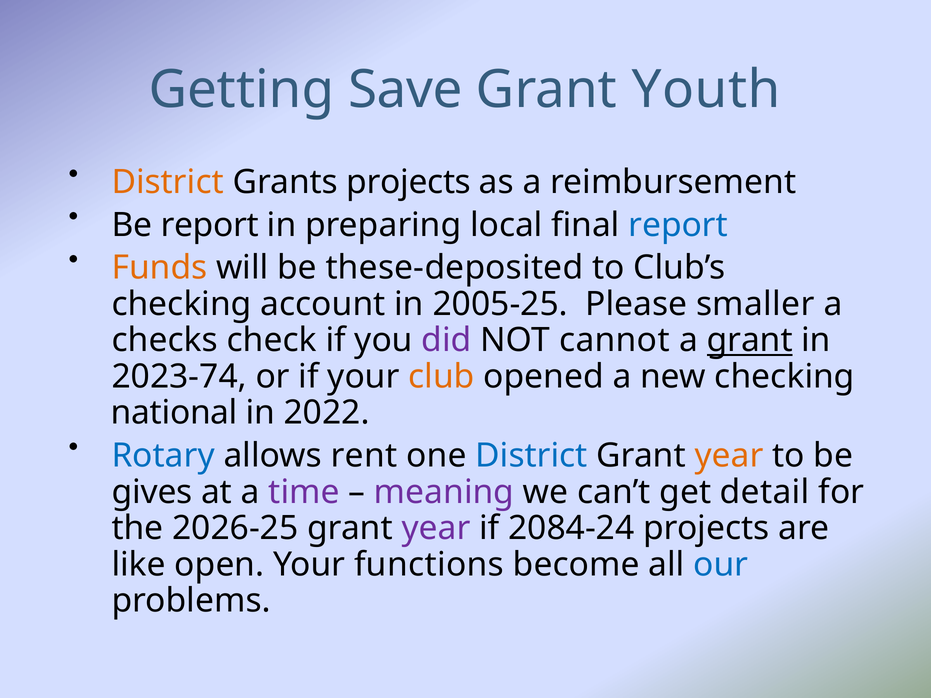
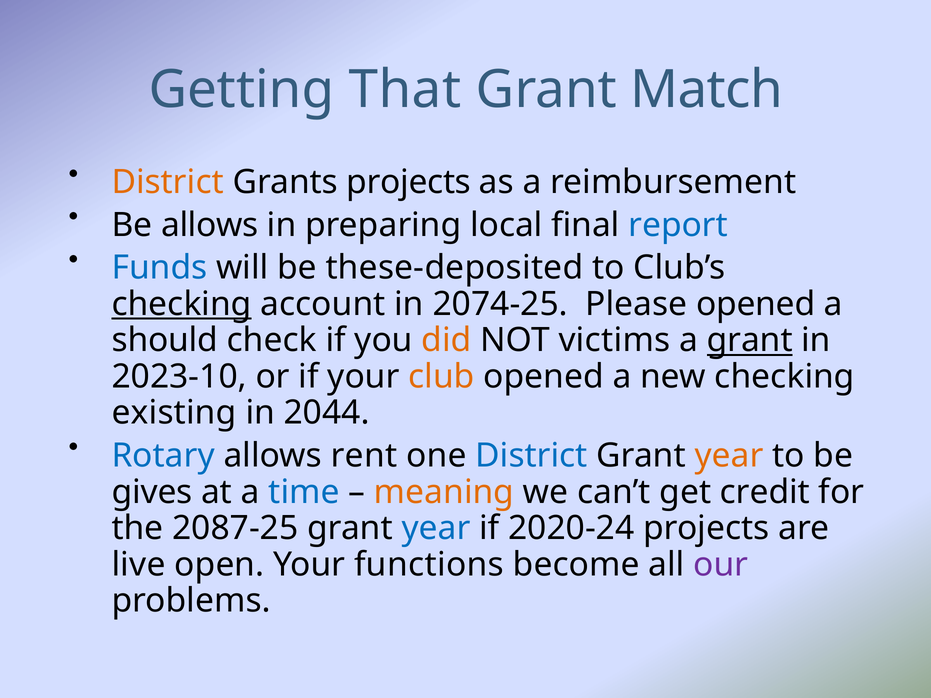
Save: Save -> That
Youth: Youth -> Match
Be report: report -> allows
Funds colour: orange -> blue
checking at (182, 304) underline: none -> present
2005-25: 2005-25 -> 2074-25
Please smaller: smaller -> opened
checks: checks -> should
did colour: purple -> orange
cannot: cannot -> victims
2023-74: 2023-74 -> 2023-10
national: national -> existing
2022: 2022 -> 2044
time colour: purple -> blue
meaning colour: purple -> orange
detail: detail -> credit
2026-25: 2026-25 -> 2087-25
year at (436, 528) colour: purple -> blue
2084-24: 2084-24 -> 2020-24
like: like -> live
our colour: blue -> purple
